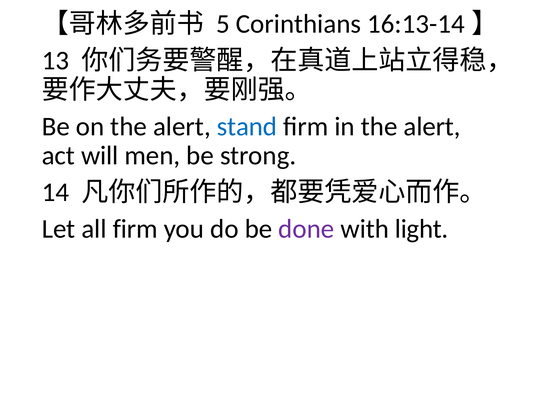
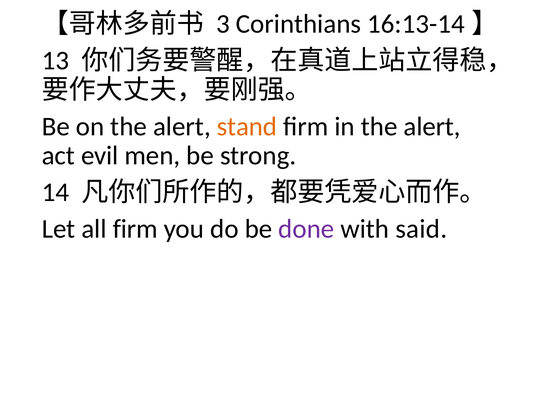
5: 5 -> 3
stand colour: blue -> orange
will: will -> evil
light: light -> said
